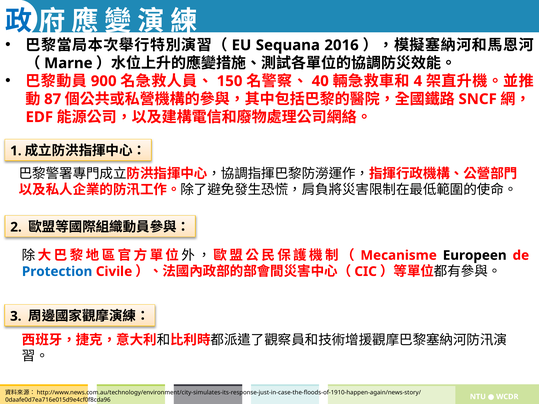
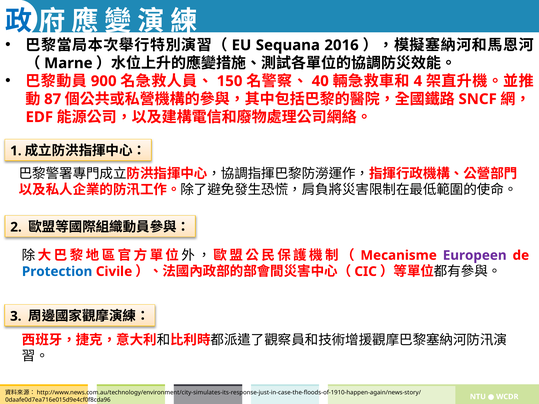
Europeen colour: black -> purple
